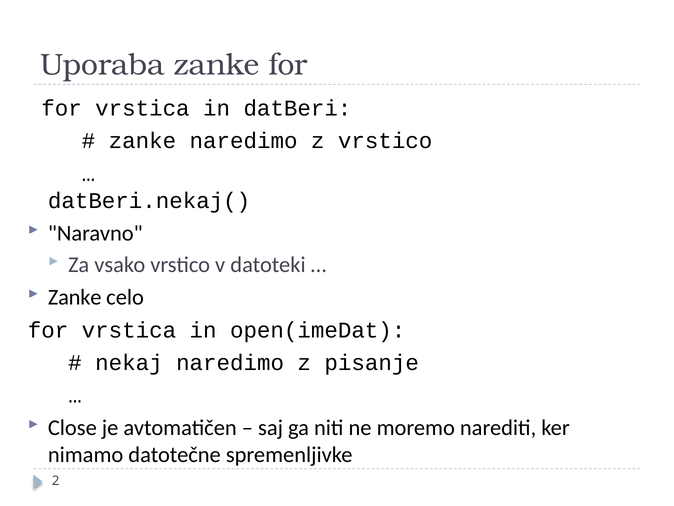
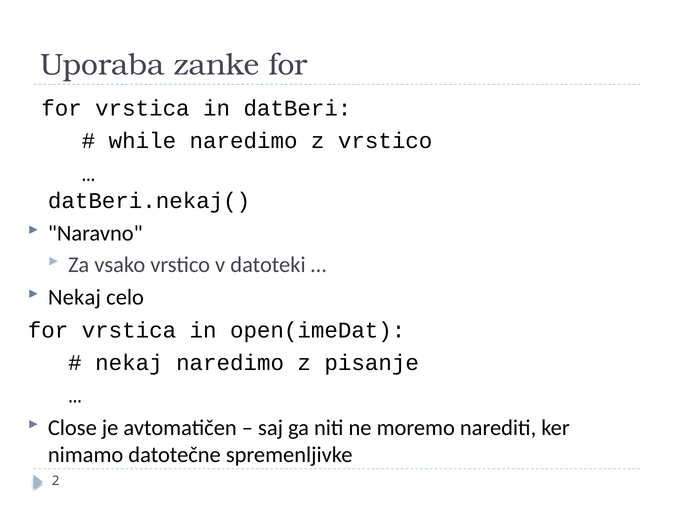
zanke at (142, 141): zanke -> while
Zanke at (75, 297): Zanke -> Nekaj
